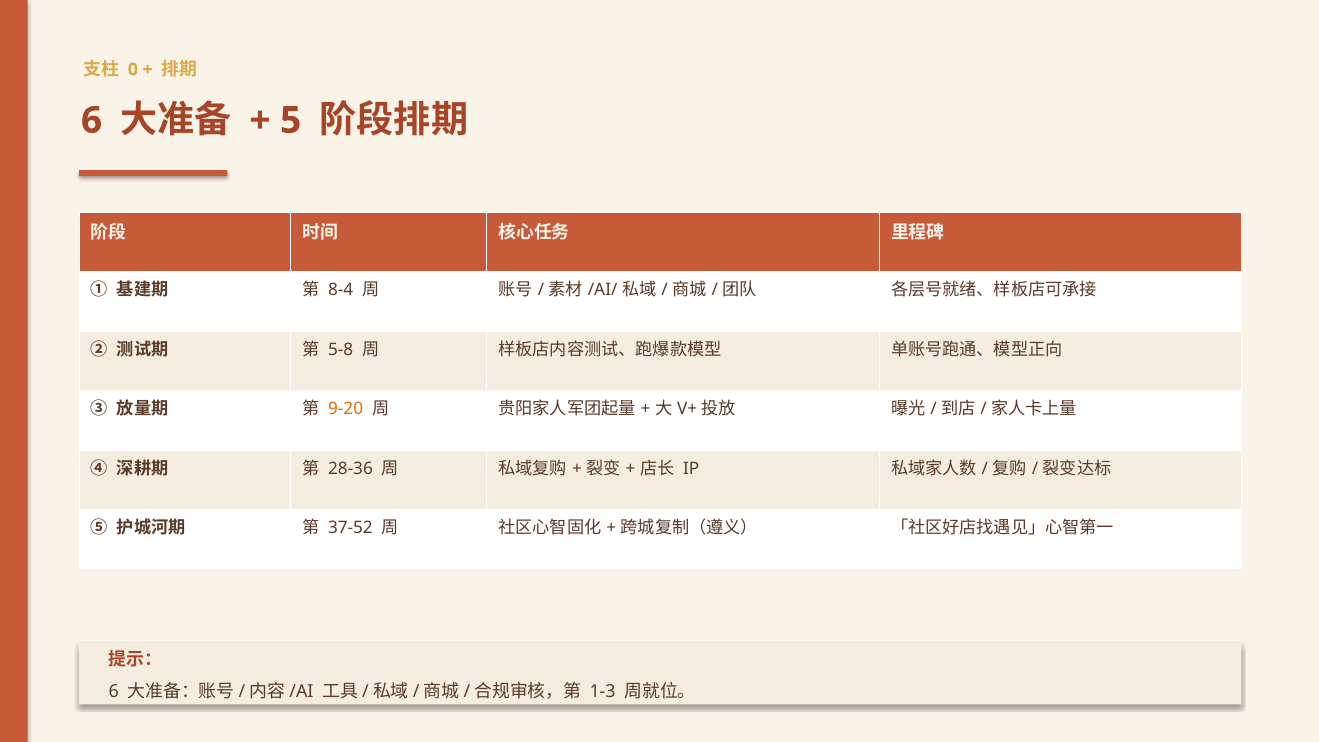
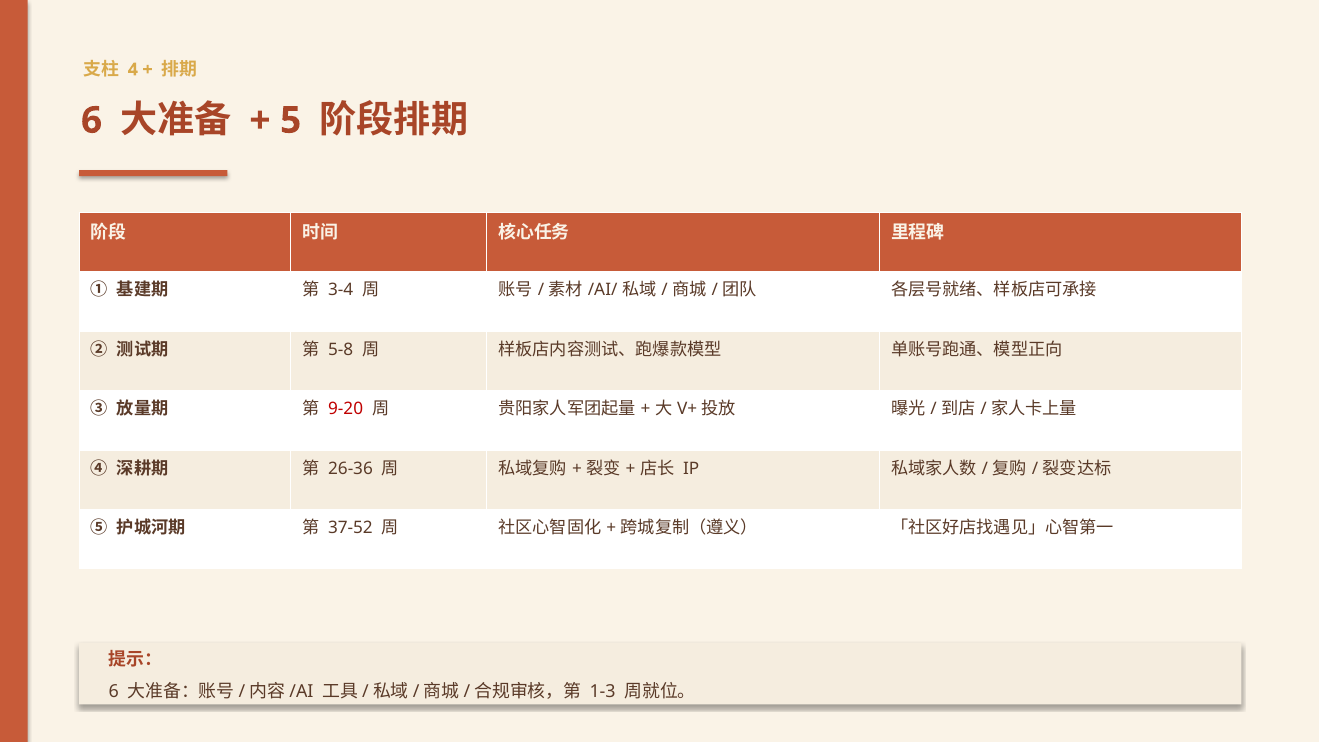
0: 0 -> 4
8-4: 8-4 -> 3-4
9-20 colour: orange -> red
28-36: 28-36 -> 26-36
